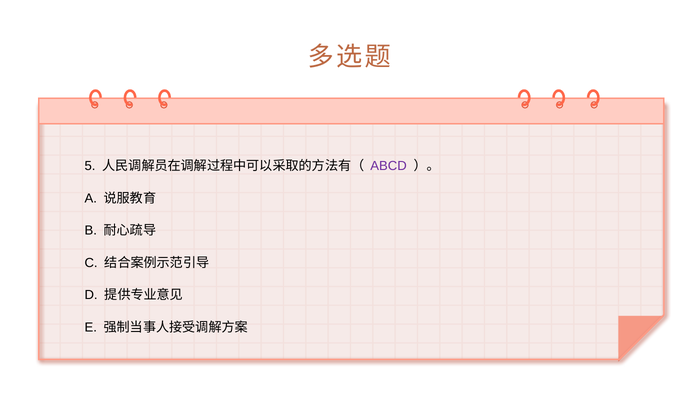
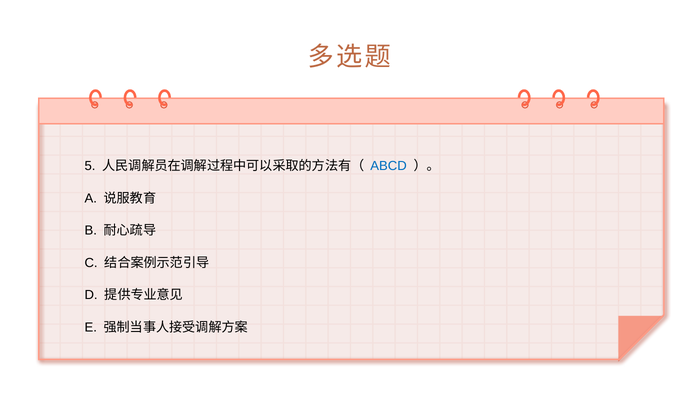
ABCD colour: purple -> blue
